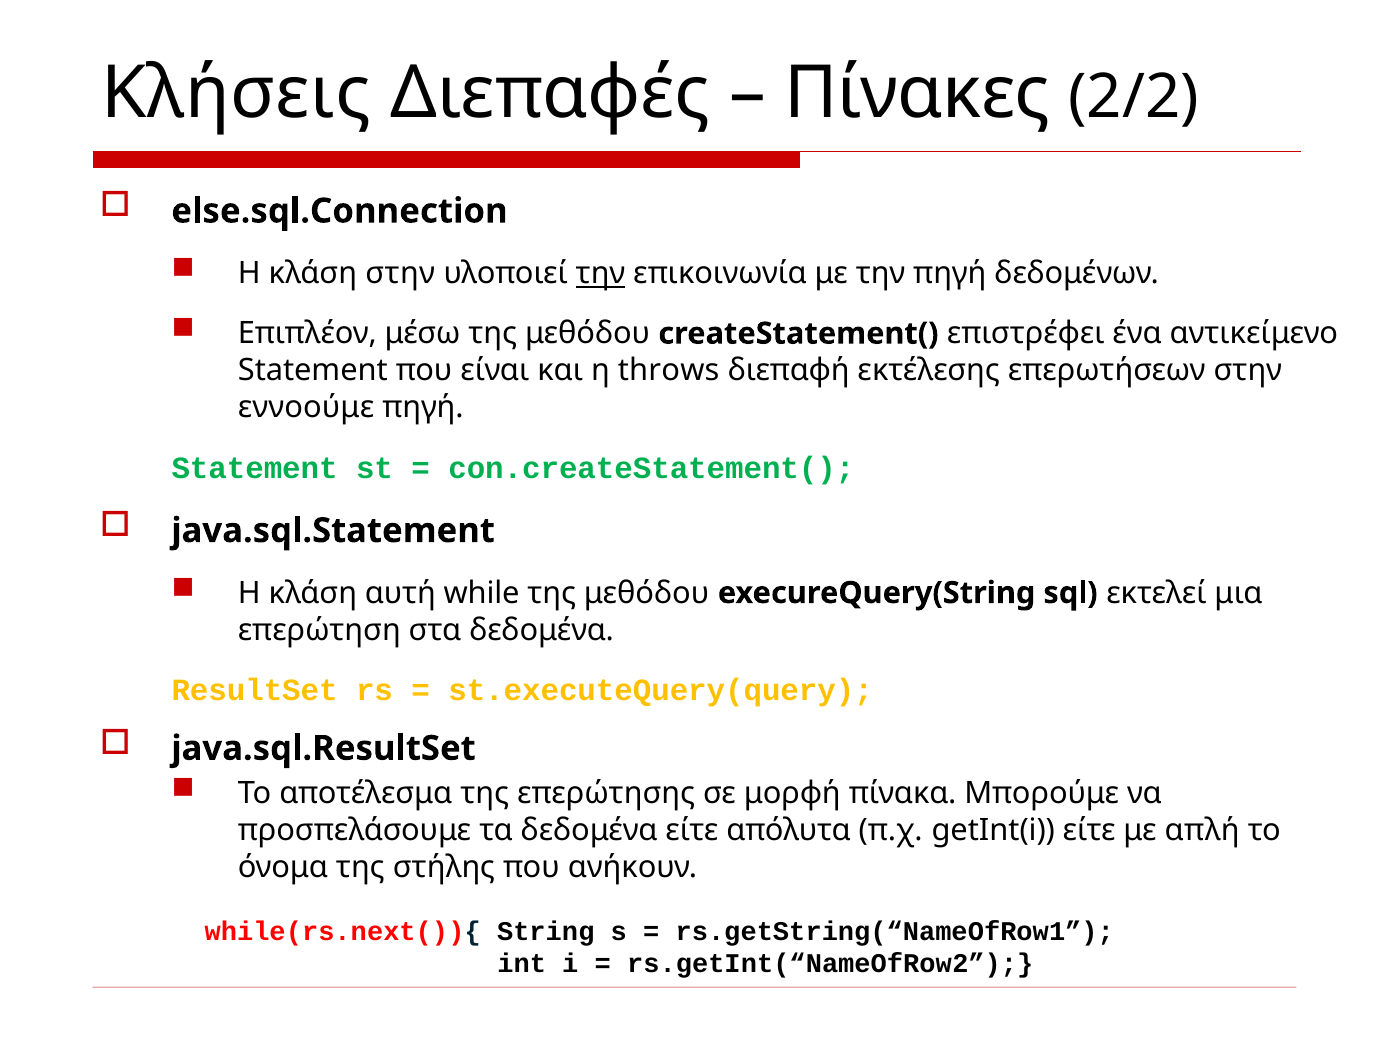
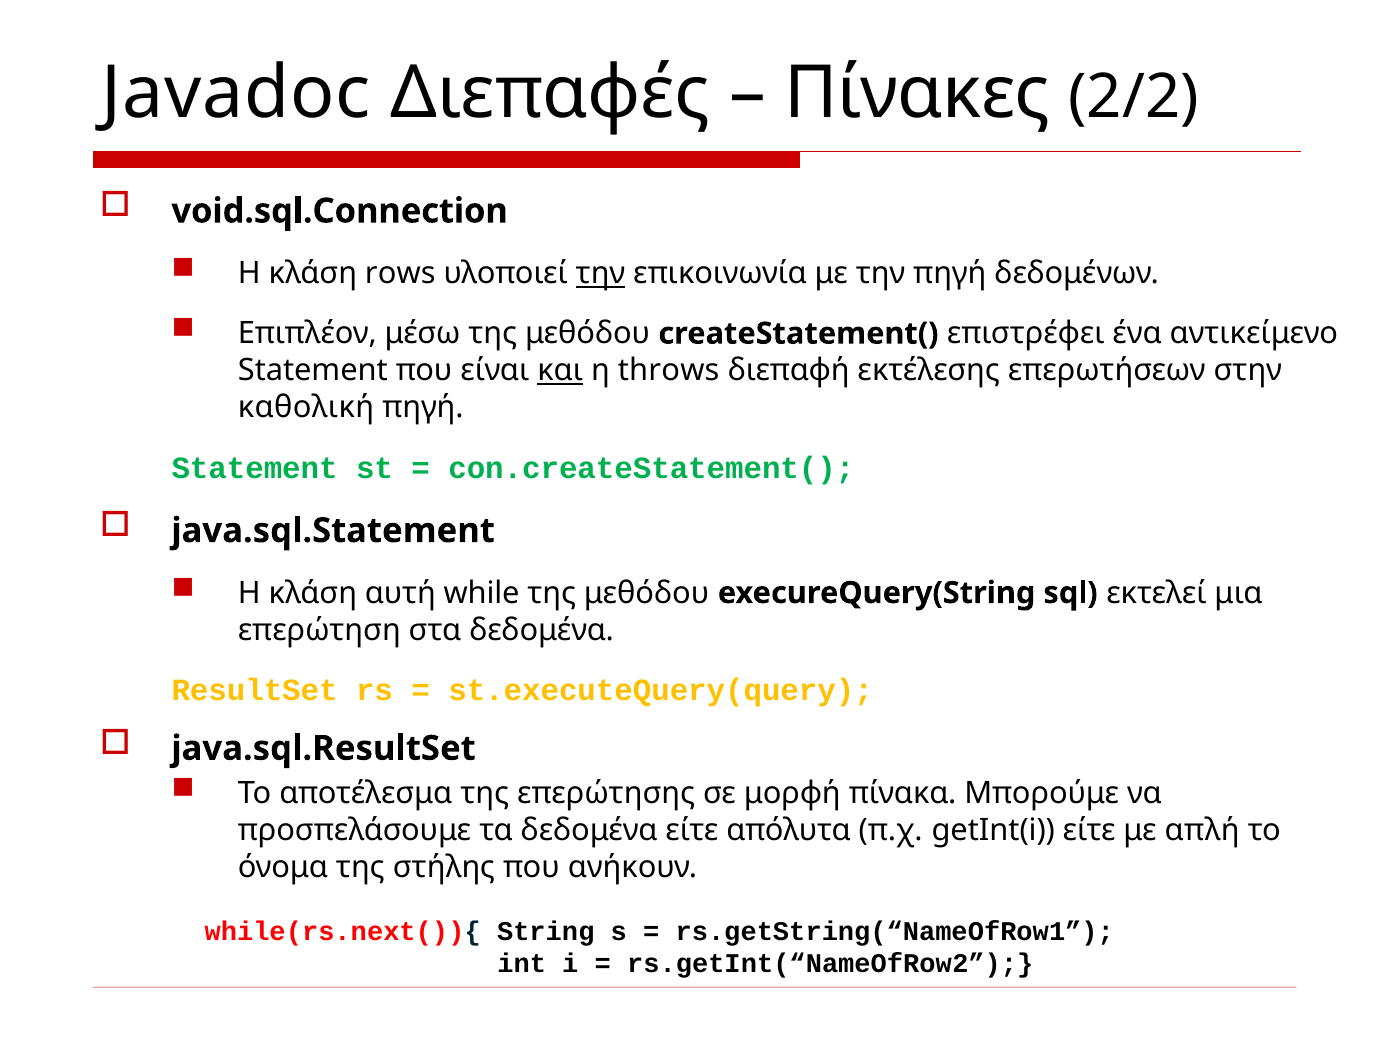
Κλήσεις: Κλήσεις -> Javadoc
else.sql.Connection: else.sql.Connection -> void.sql.Connection
κλάση στην: στην -> rows
και underline: none -> present
εννοούμε: εννοούμε -> καθολική
